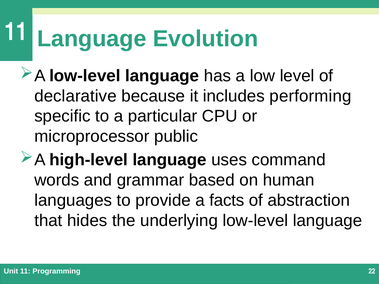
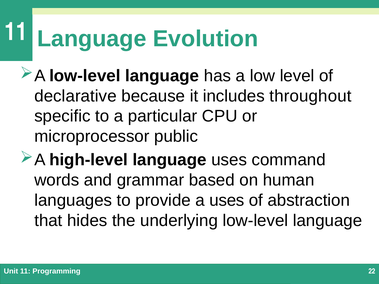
performing: performing -> throughout
a facts: facts -> uses
